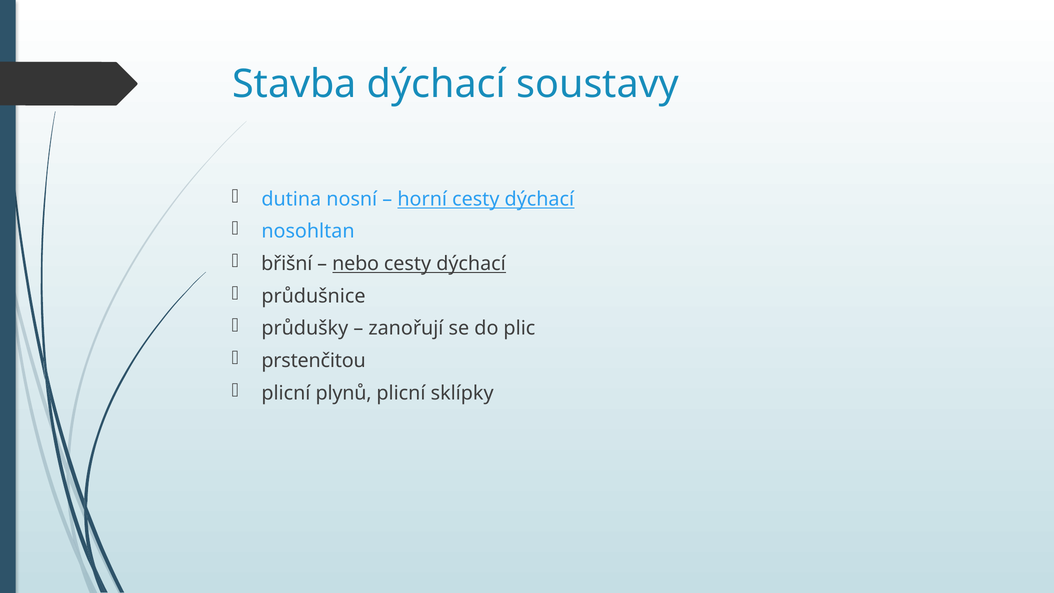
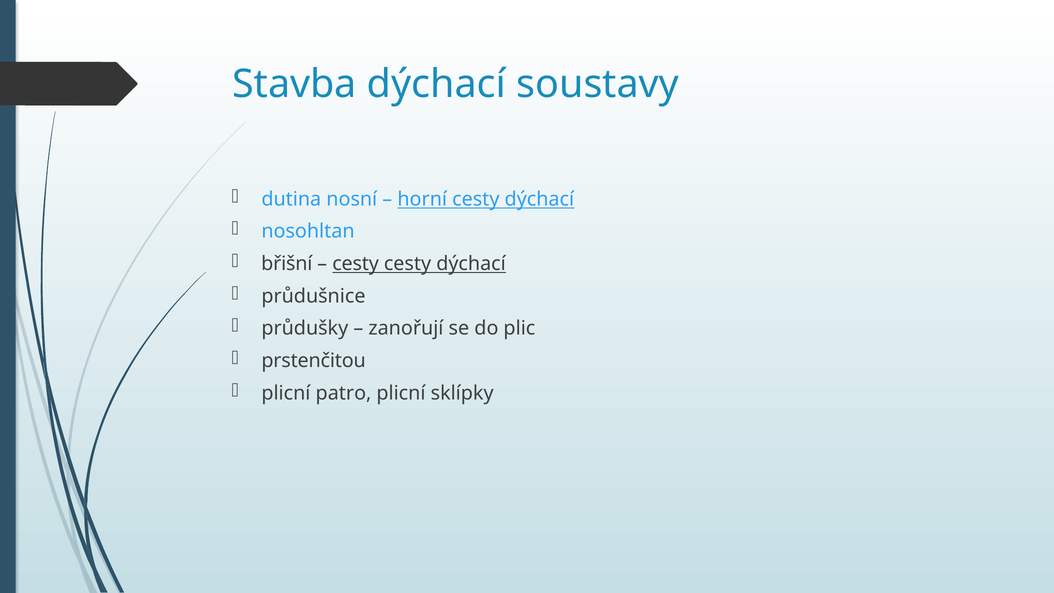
nebo at (356, 264): nebo -> cesty
plynů: plynů -> patro
